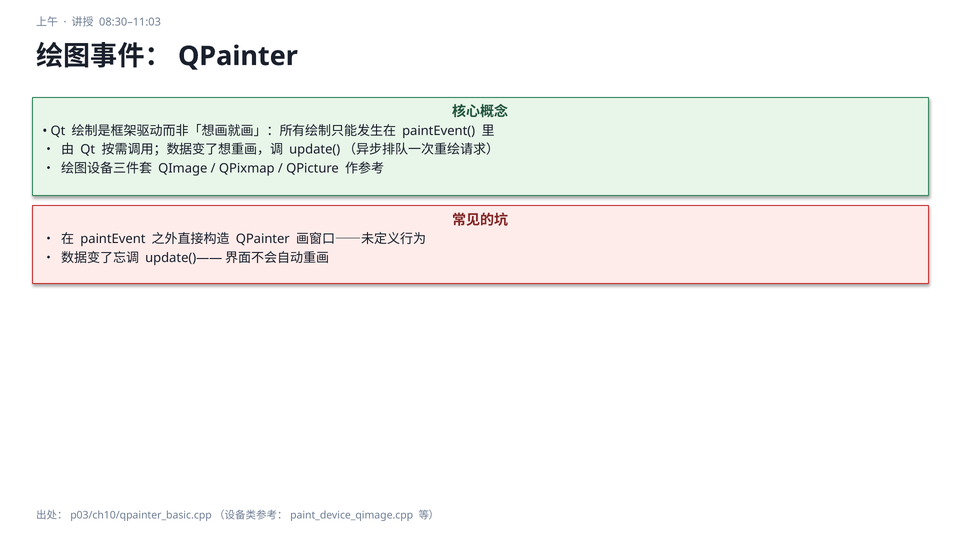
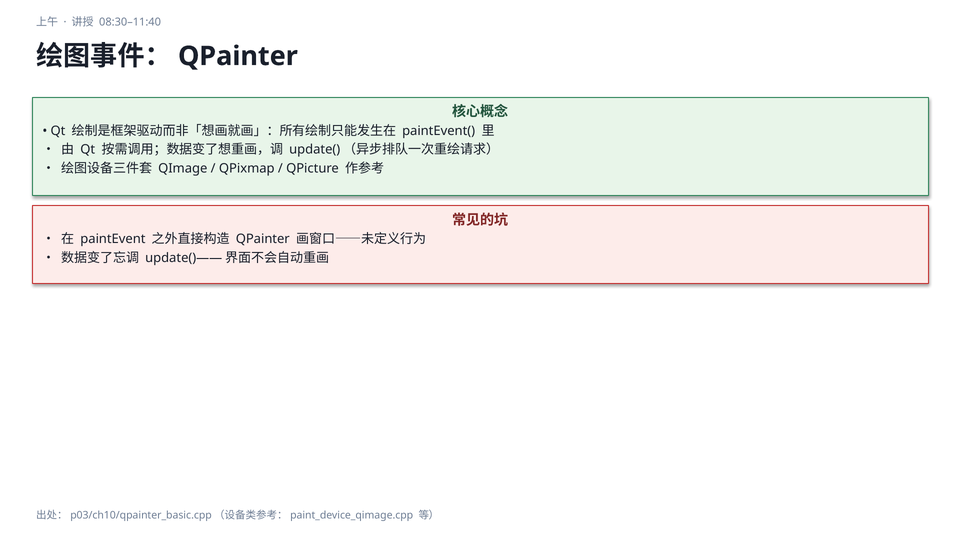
08:30–11:03: 08:30–11:03 -> 08:30–11:40
